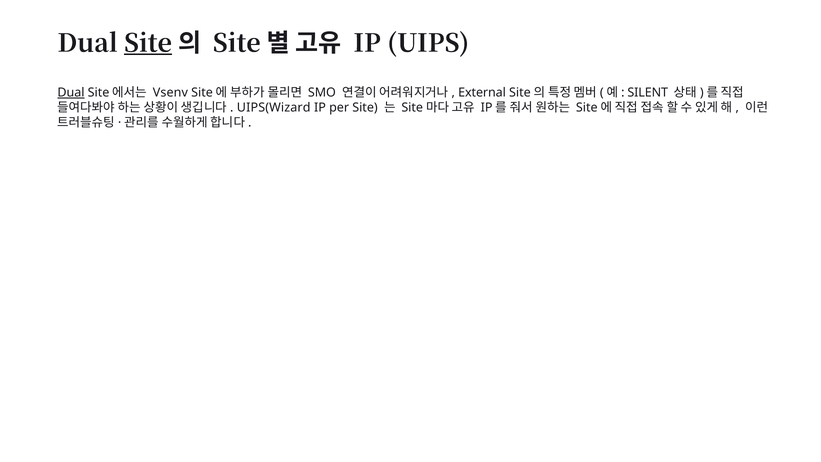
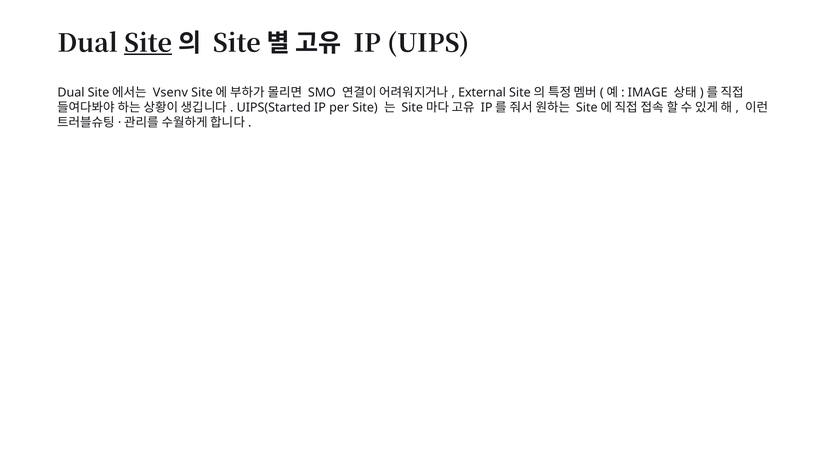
Dual at (71, 93) underline: present -> none
SILENT: SILENT -> IMAGE
UIPS(Wizard: UIPS(Wizard -> UIPS(Started
